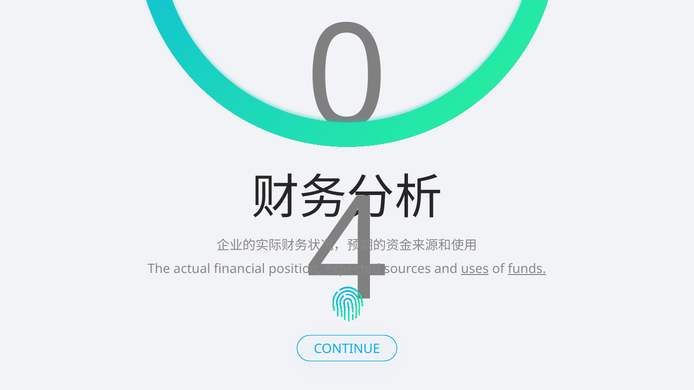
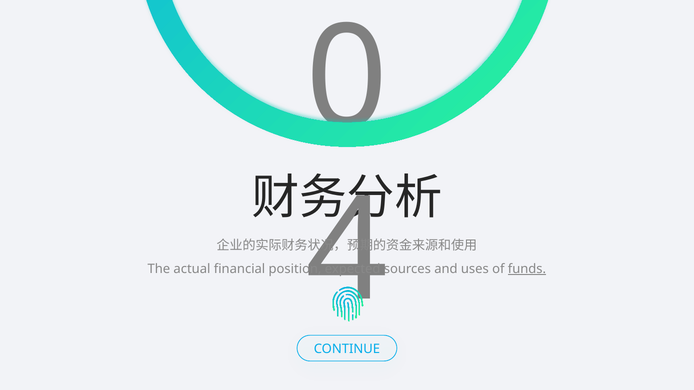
uses underline: present -> none
